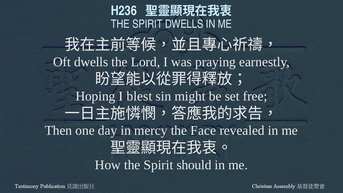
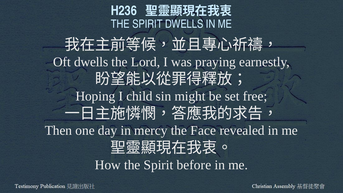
blest: blest -> child
should: should -> before
